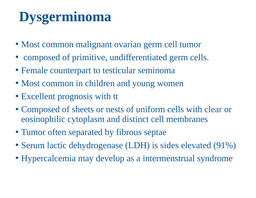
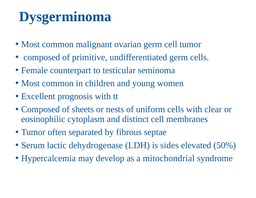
91%: 91% -> 50%
intermenstrual: intermenstrual -> mitochondrial
